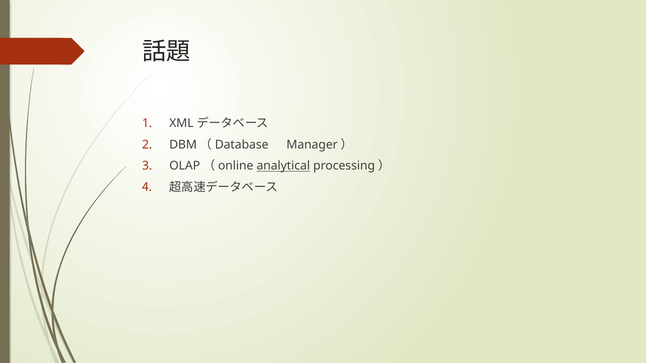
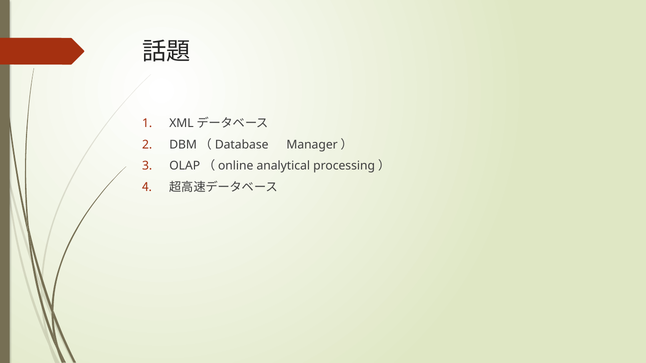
analytical underline: present -> none
